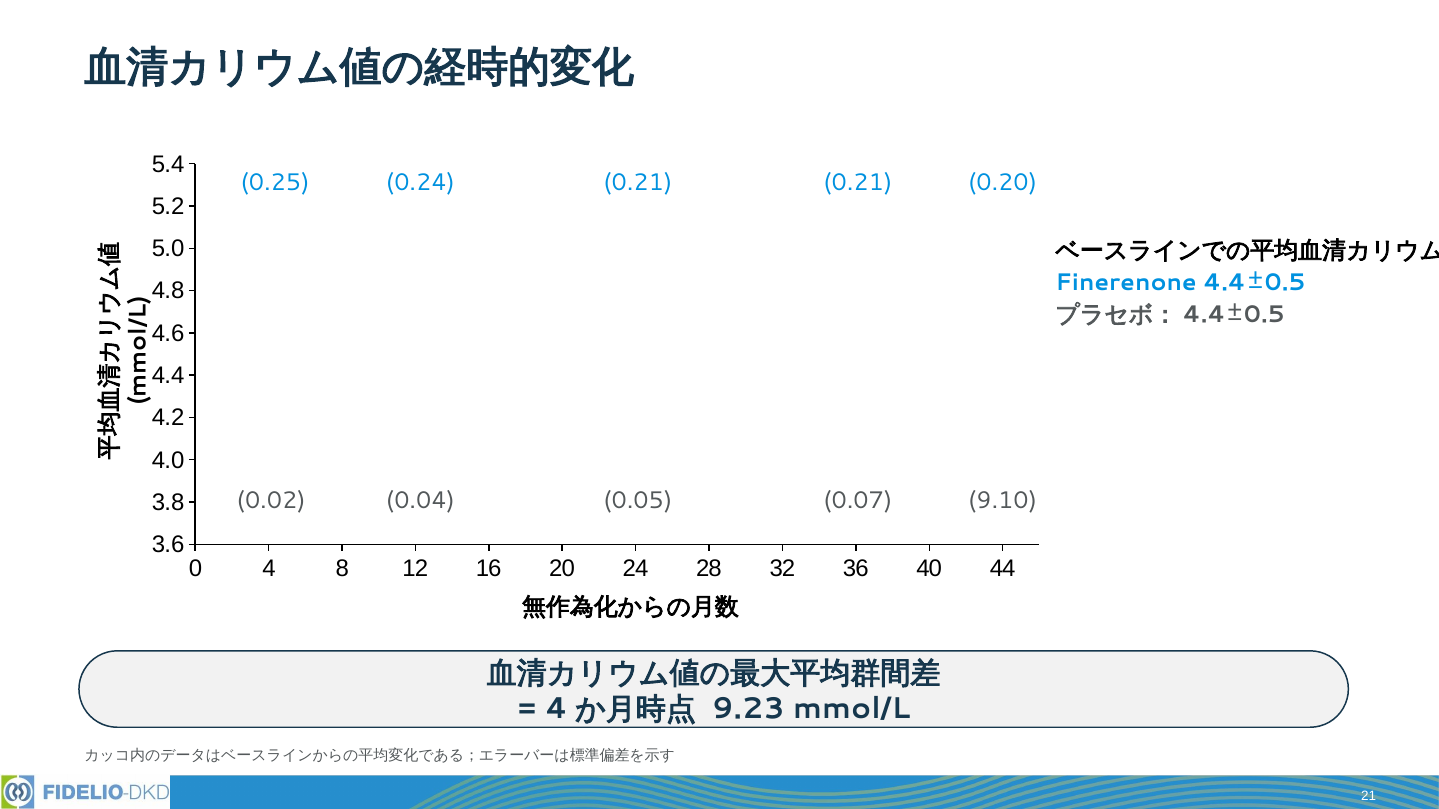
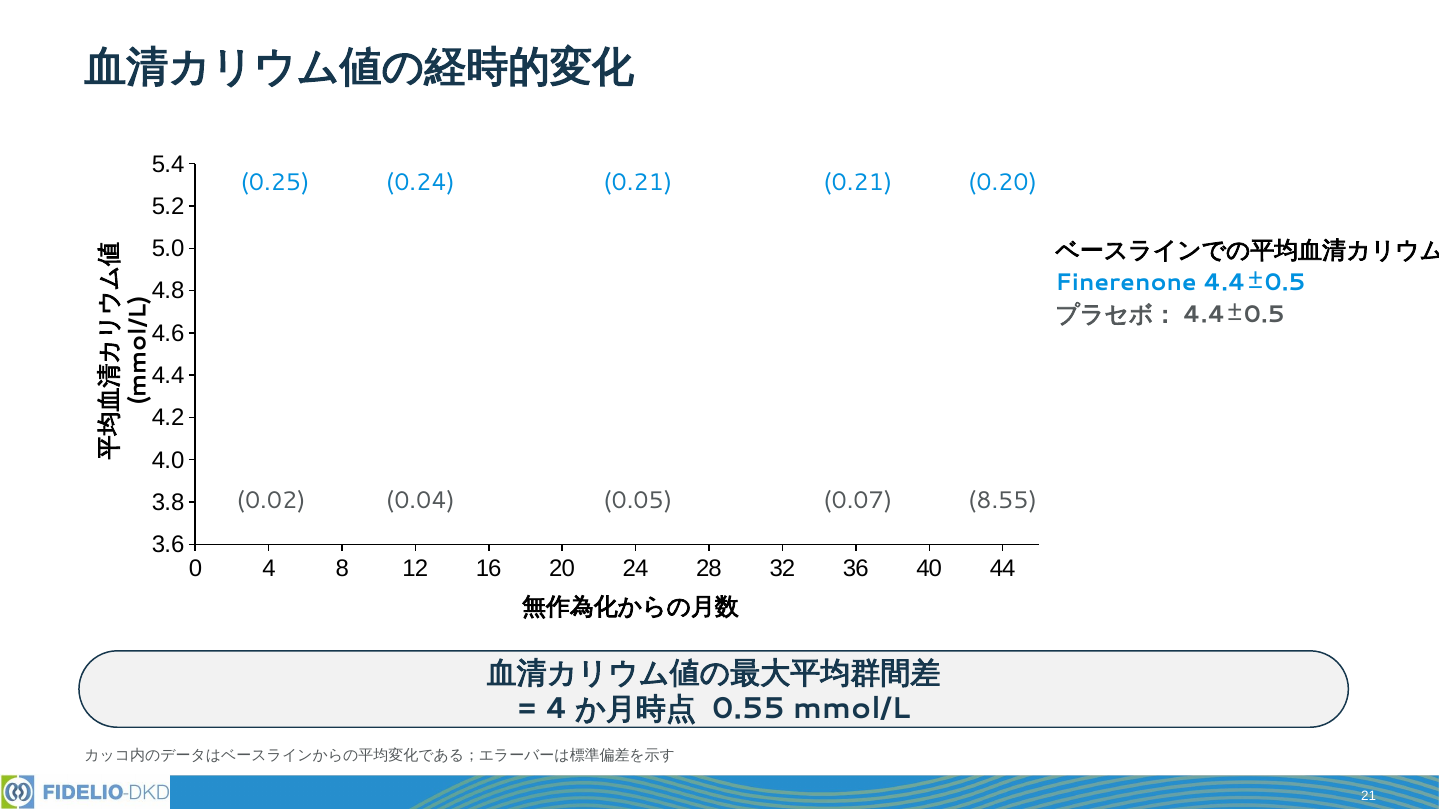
9.10: 9.10 -> 8.55
9.23: 9.23 -> 0.55
